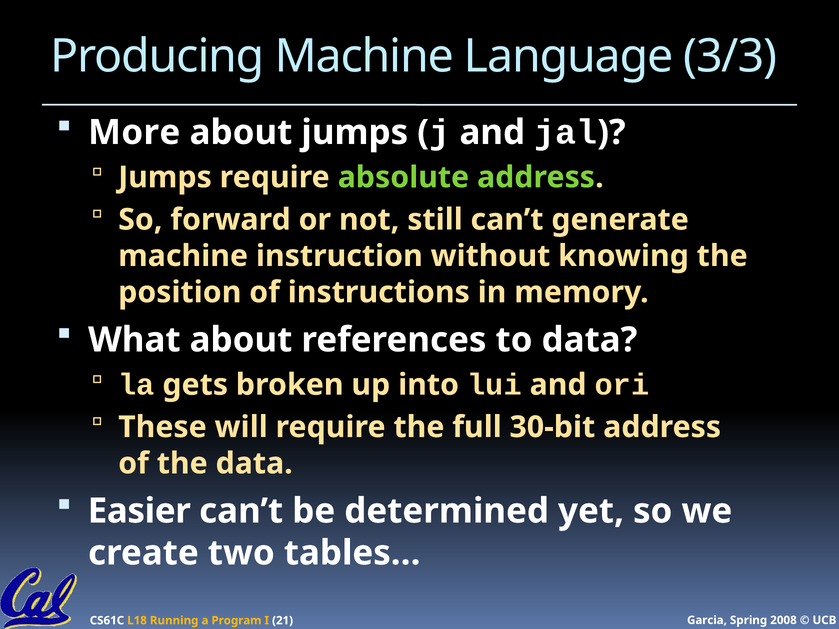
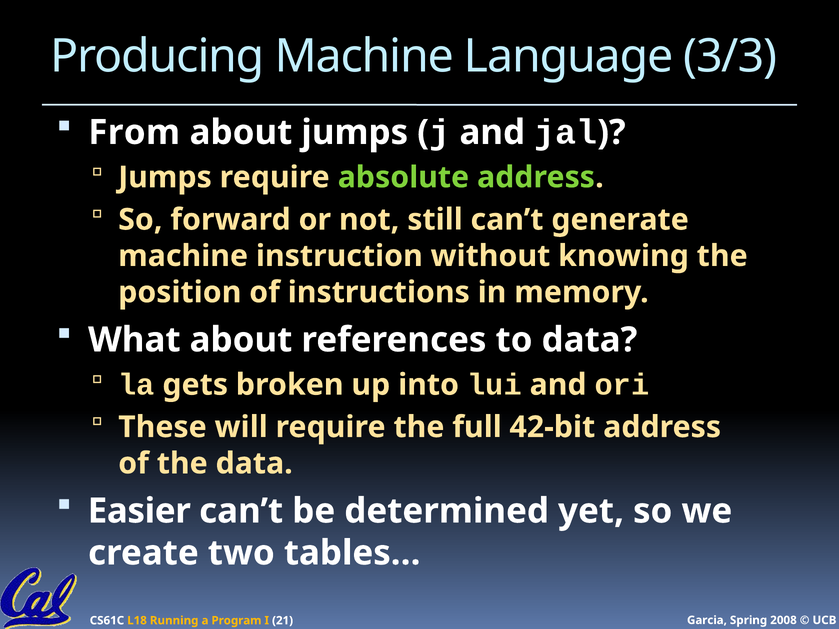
More: More -> From
30-bit: 30-bit -> 42-bit
